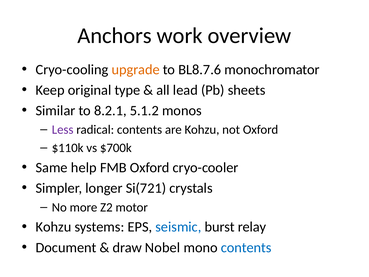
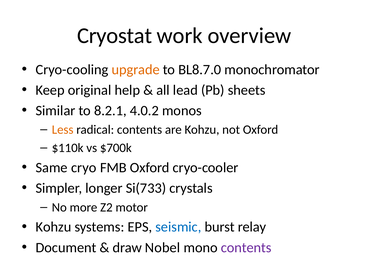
Anchors: Anchors -> Cryostat
BL8.7.6: BL8.7.6 -> BL8.7.0
type: type -> help
5.1.2: 5.1.2 -> 4.0.2
Less colour: purple -> orange
help: help -> cryo
Si(721: Si(721 -> Si(733
contents at (246, 247) colour: blue -> purple
